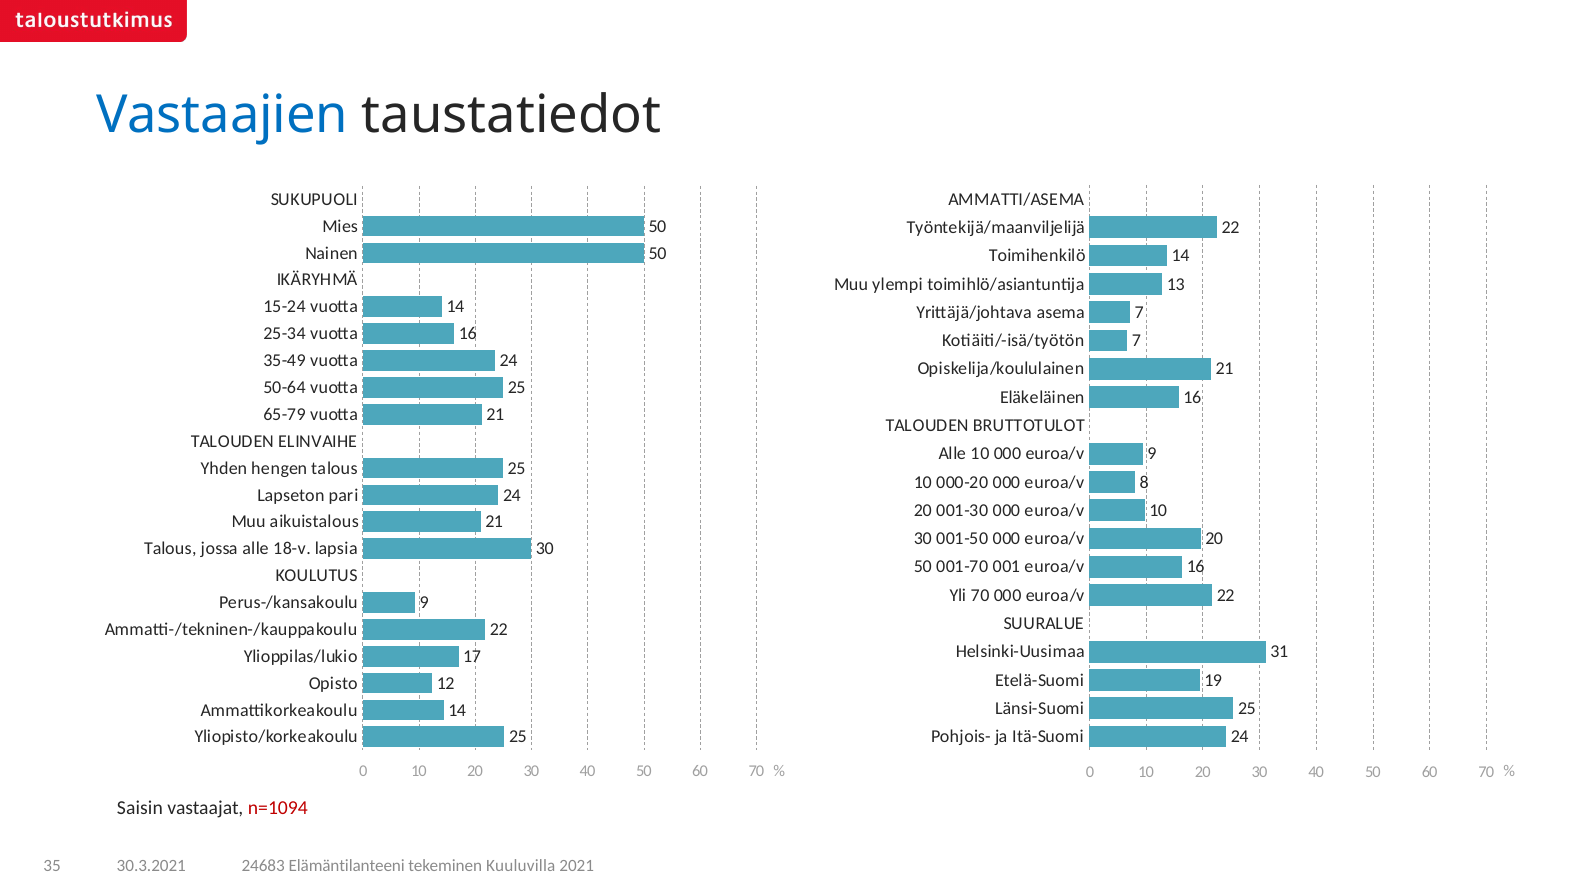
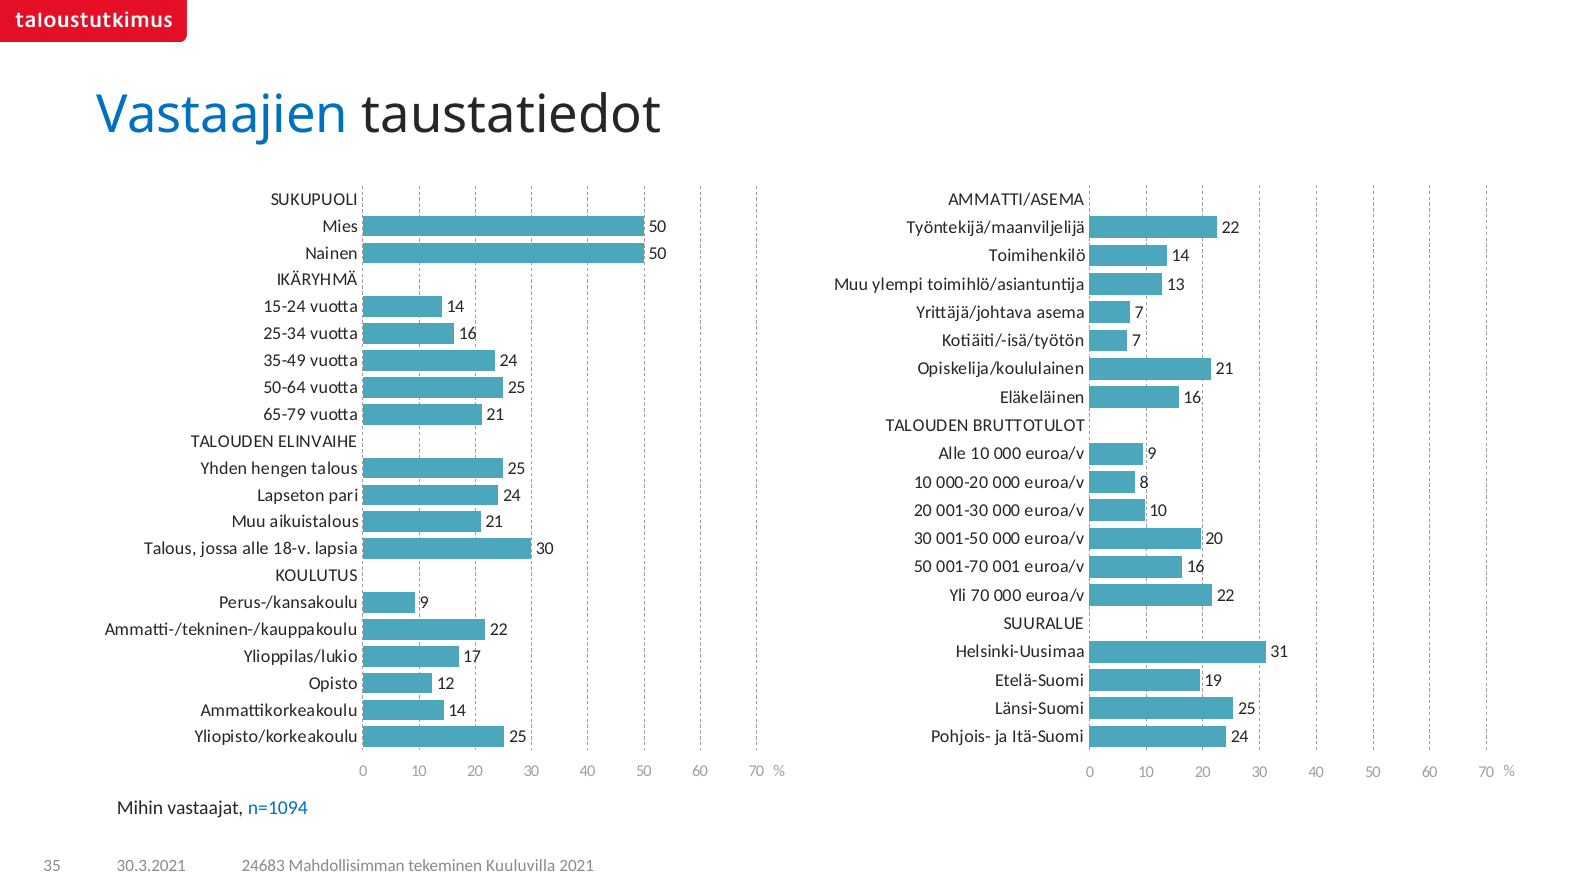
Saisin: Saisin -> Mihin
n=1094 colour: red -> blue
Elämäntilanteeni: Elämäntilanteeni -> Mahdollisimman
